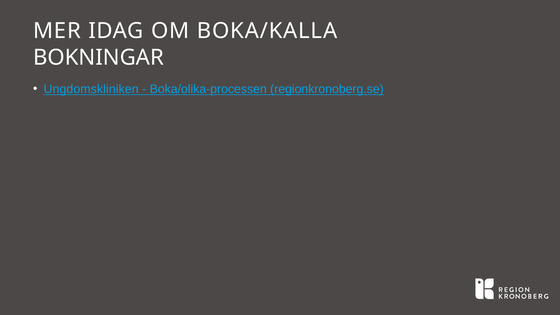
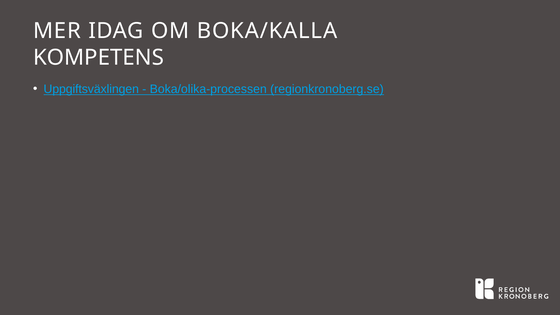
BOKNINGAR: BOKNINGAR -> KOMPETENS
Ungdomskliniken: Ungdomskliniken -> Uppgiftsväxlingen
